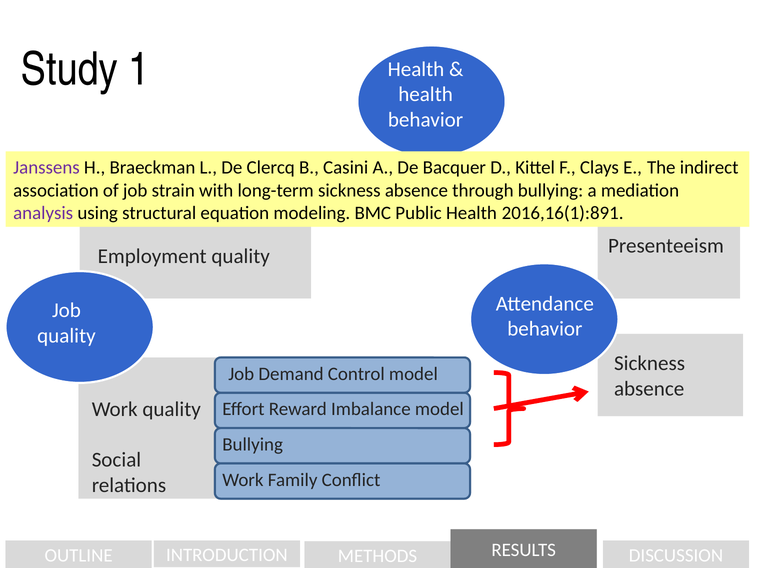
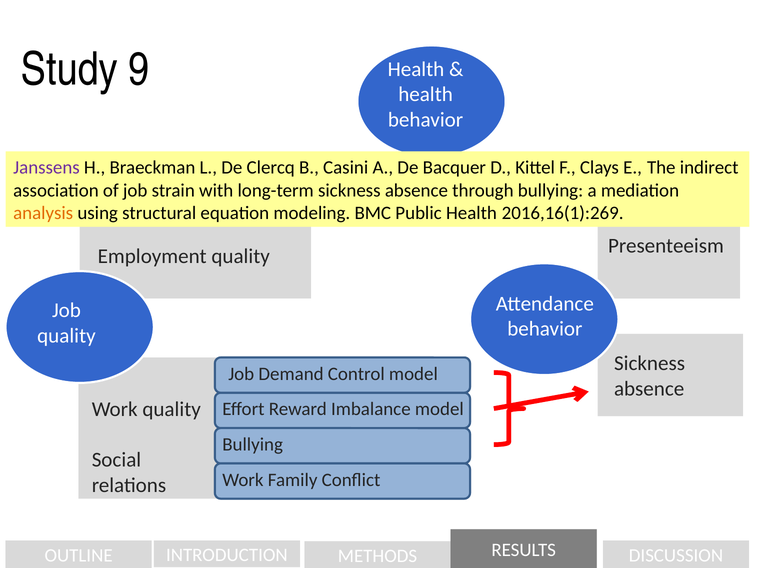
1: 1 -> 9
analysis colour: purple -> orange
2016,16(1):891: 2016,16(1):891 -> 2016,16(1):269
